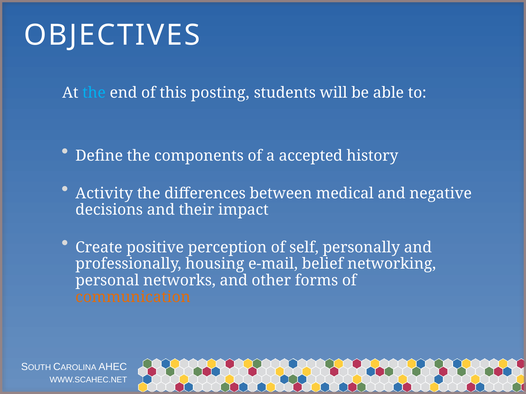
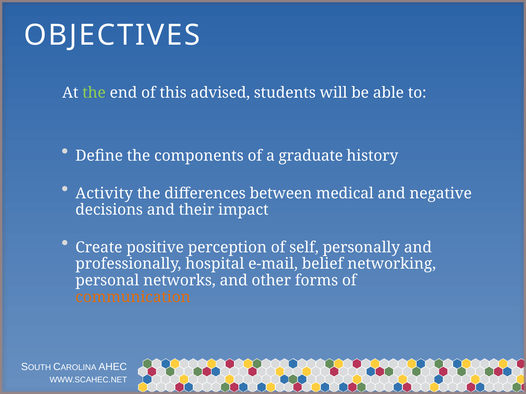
the at (94, 93) colour: light blue -> light green
posting: posting -> advised
accepted: accepted -> graduate
housing: housing -> hospital
